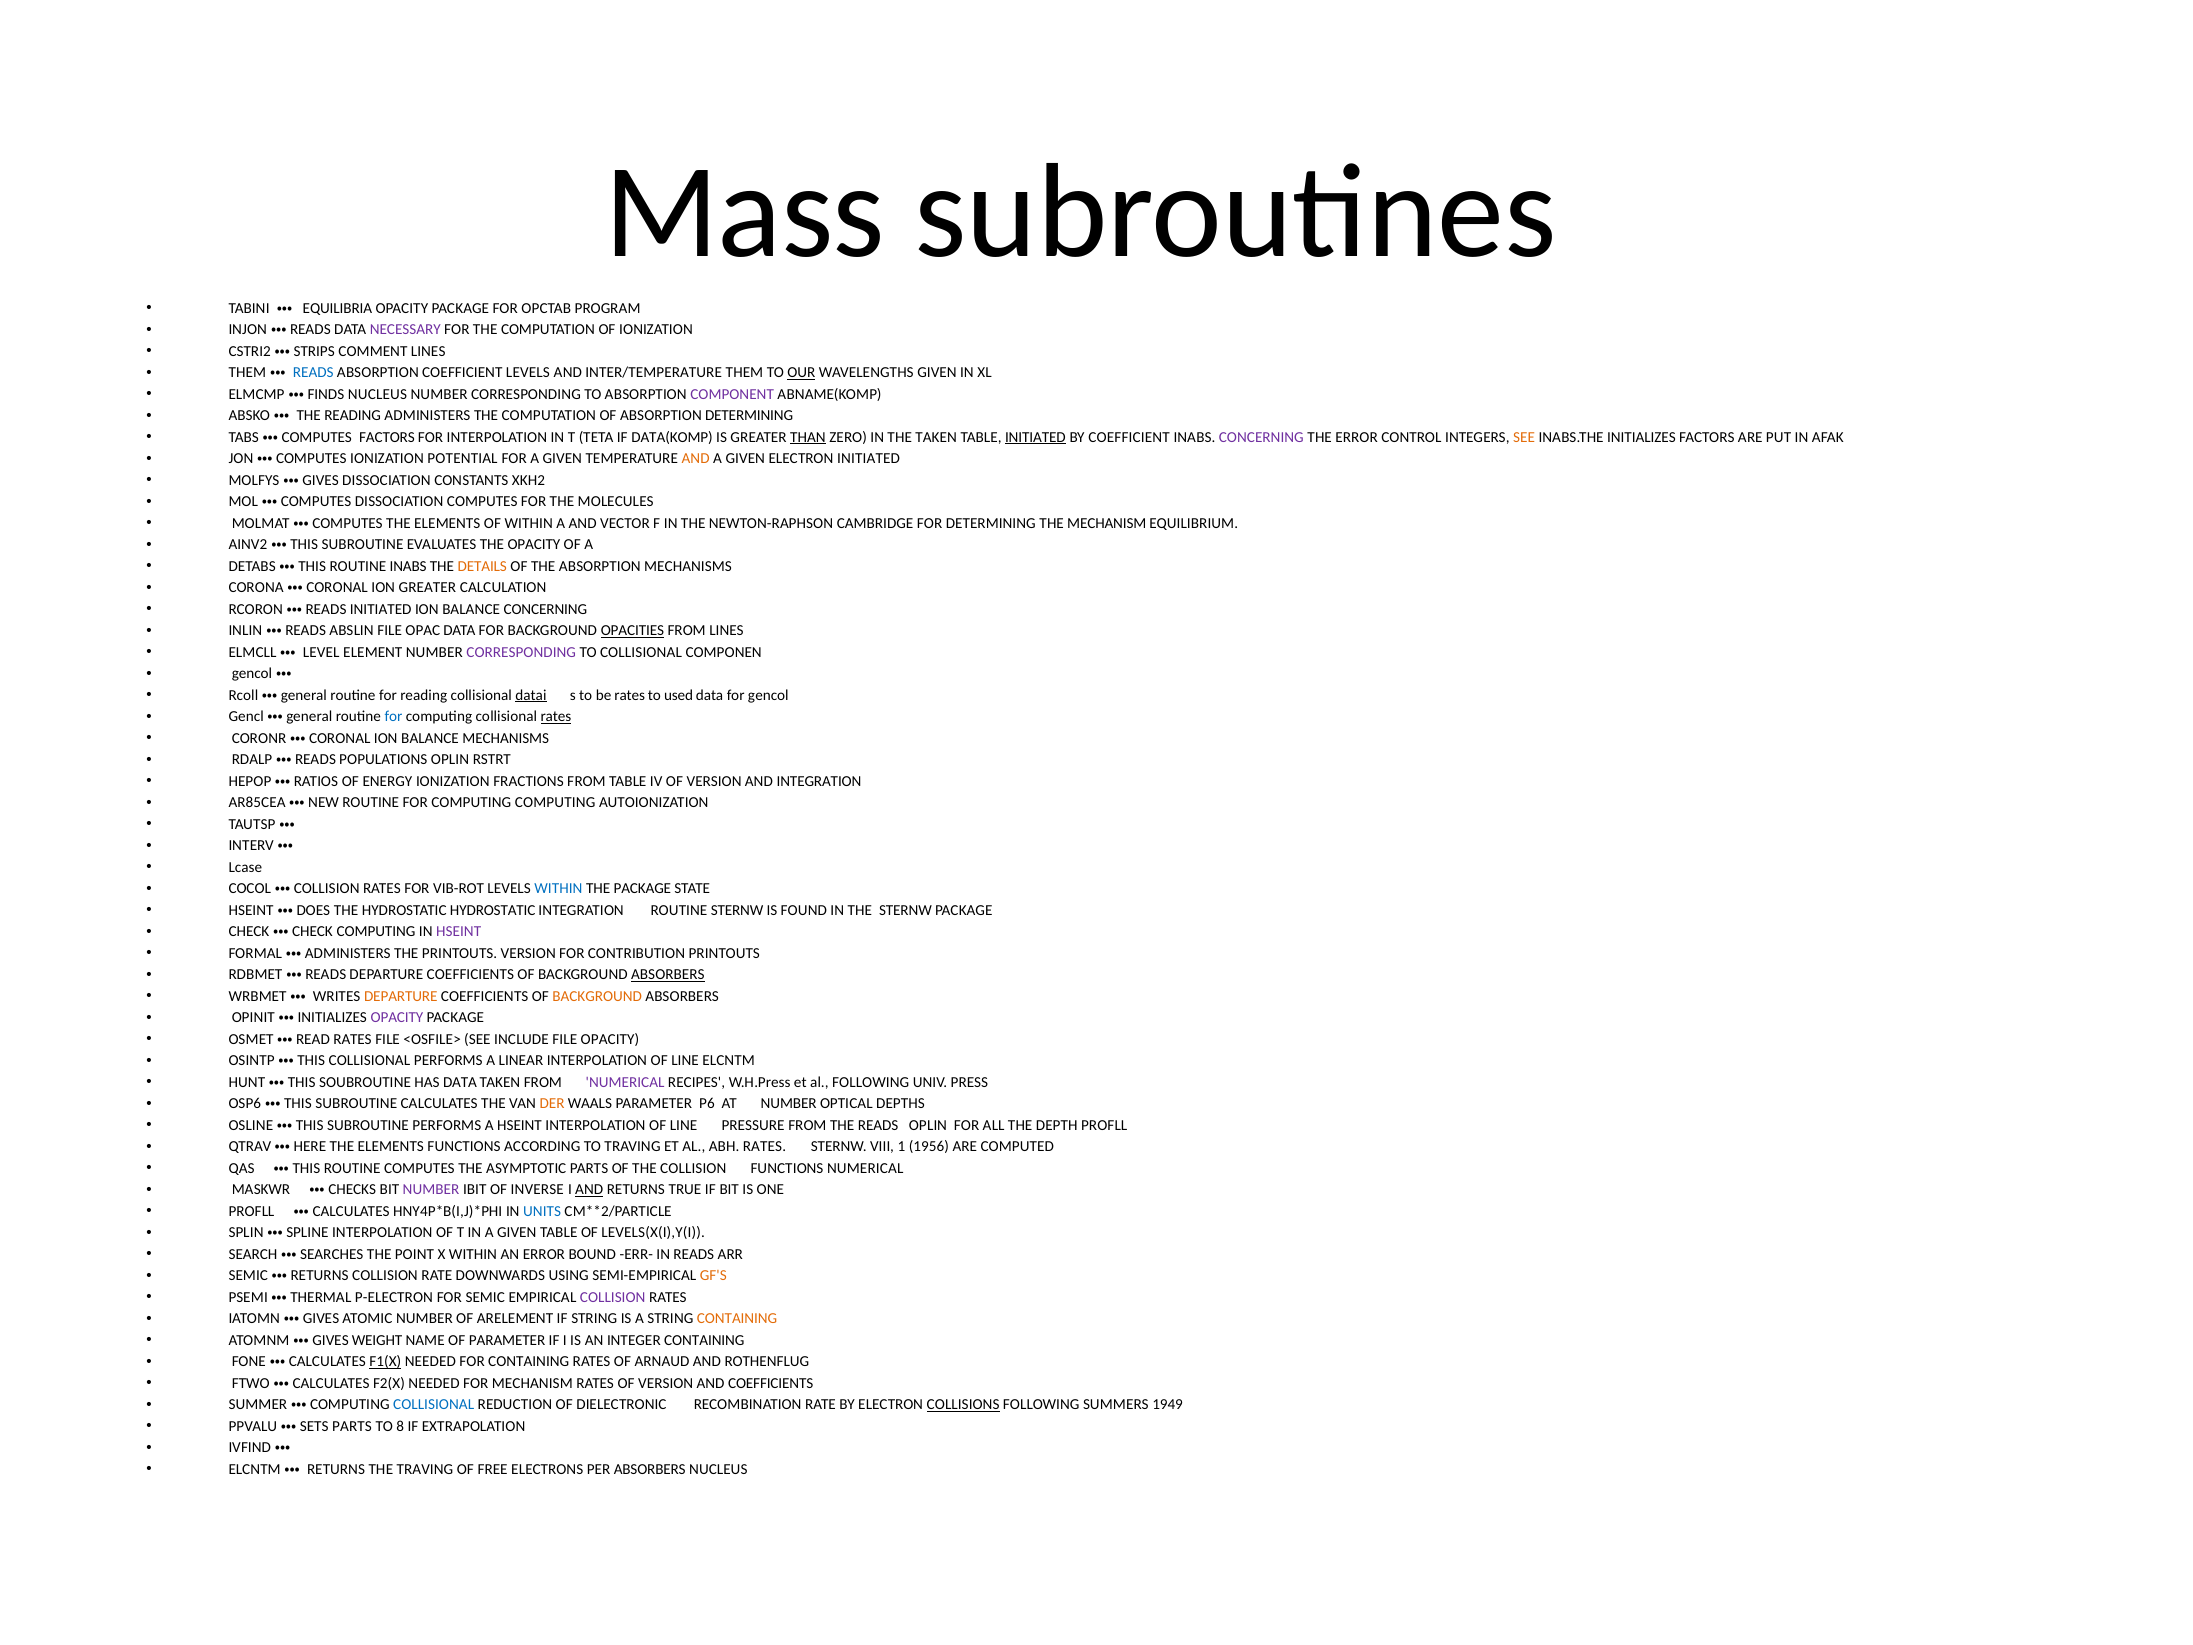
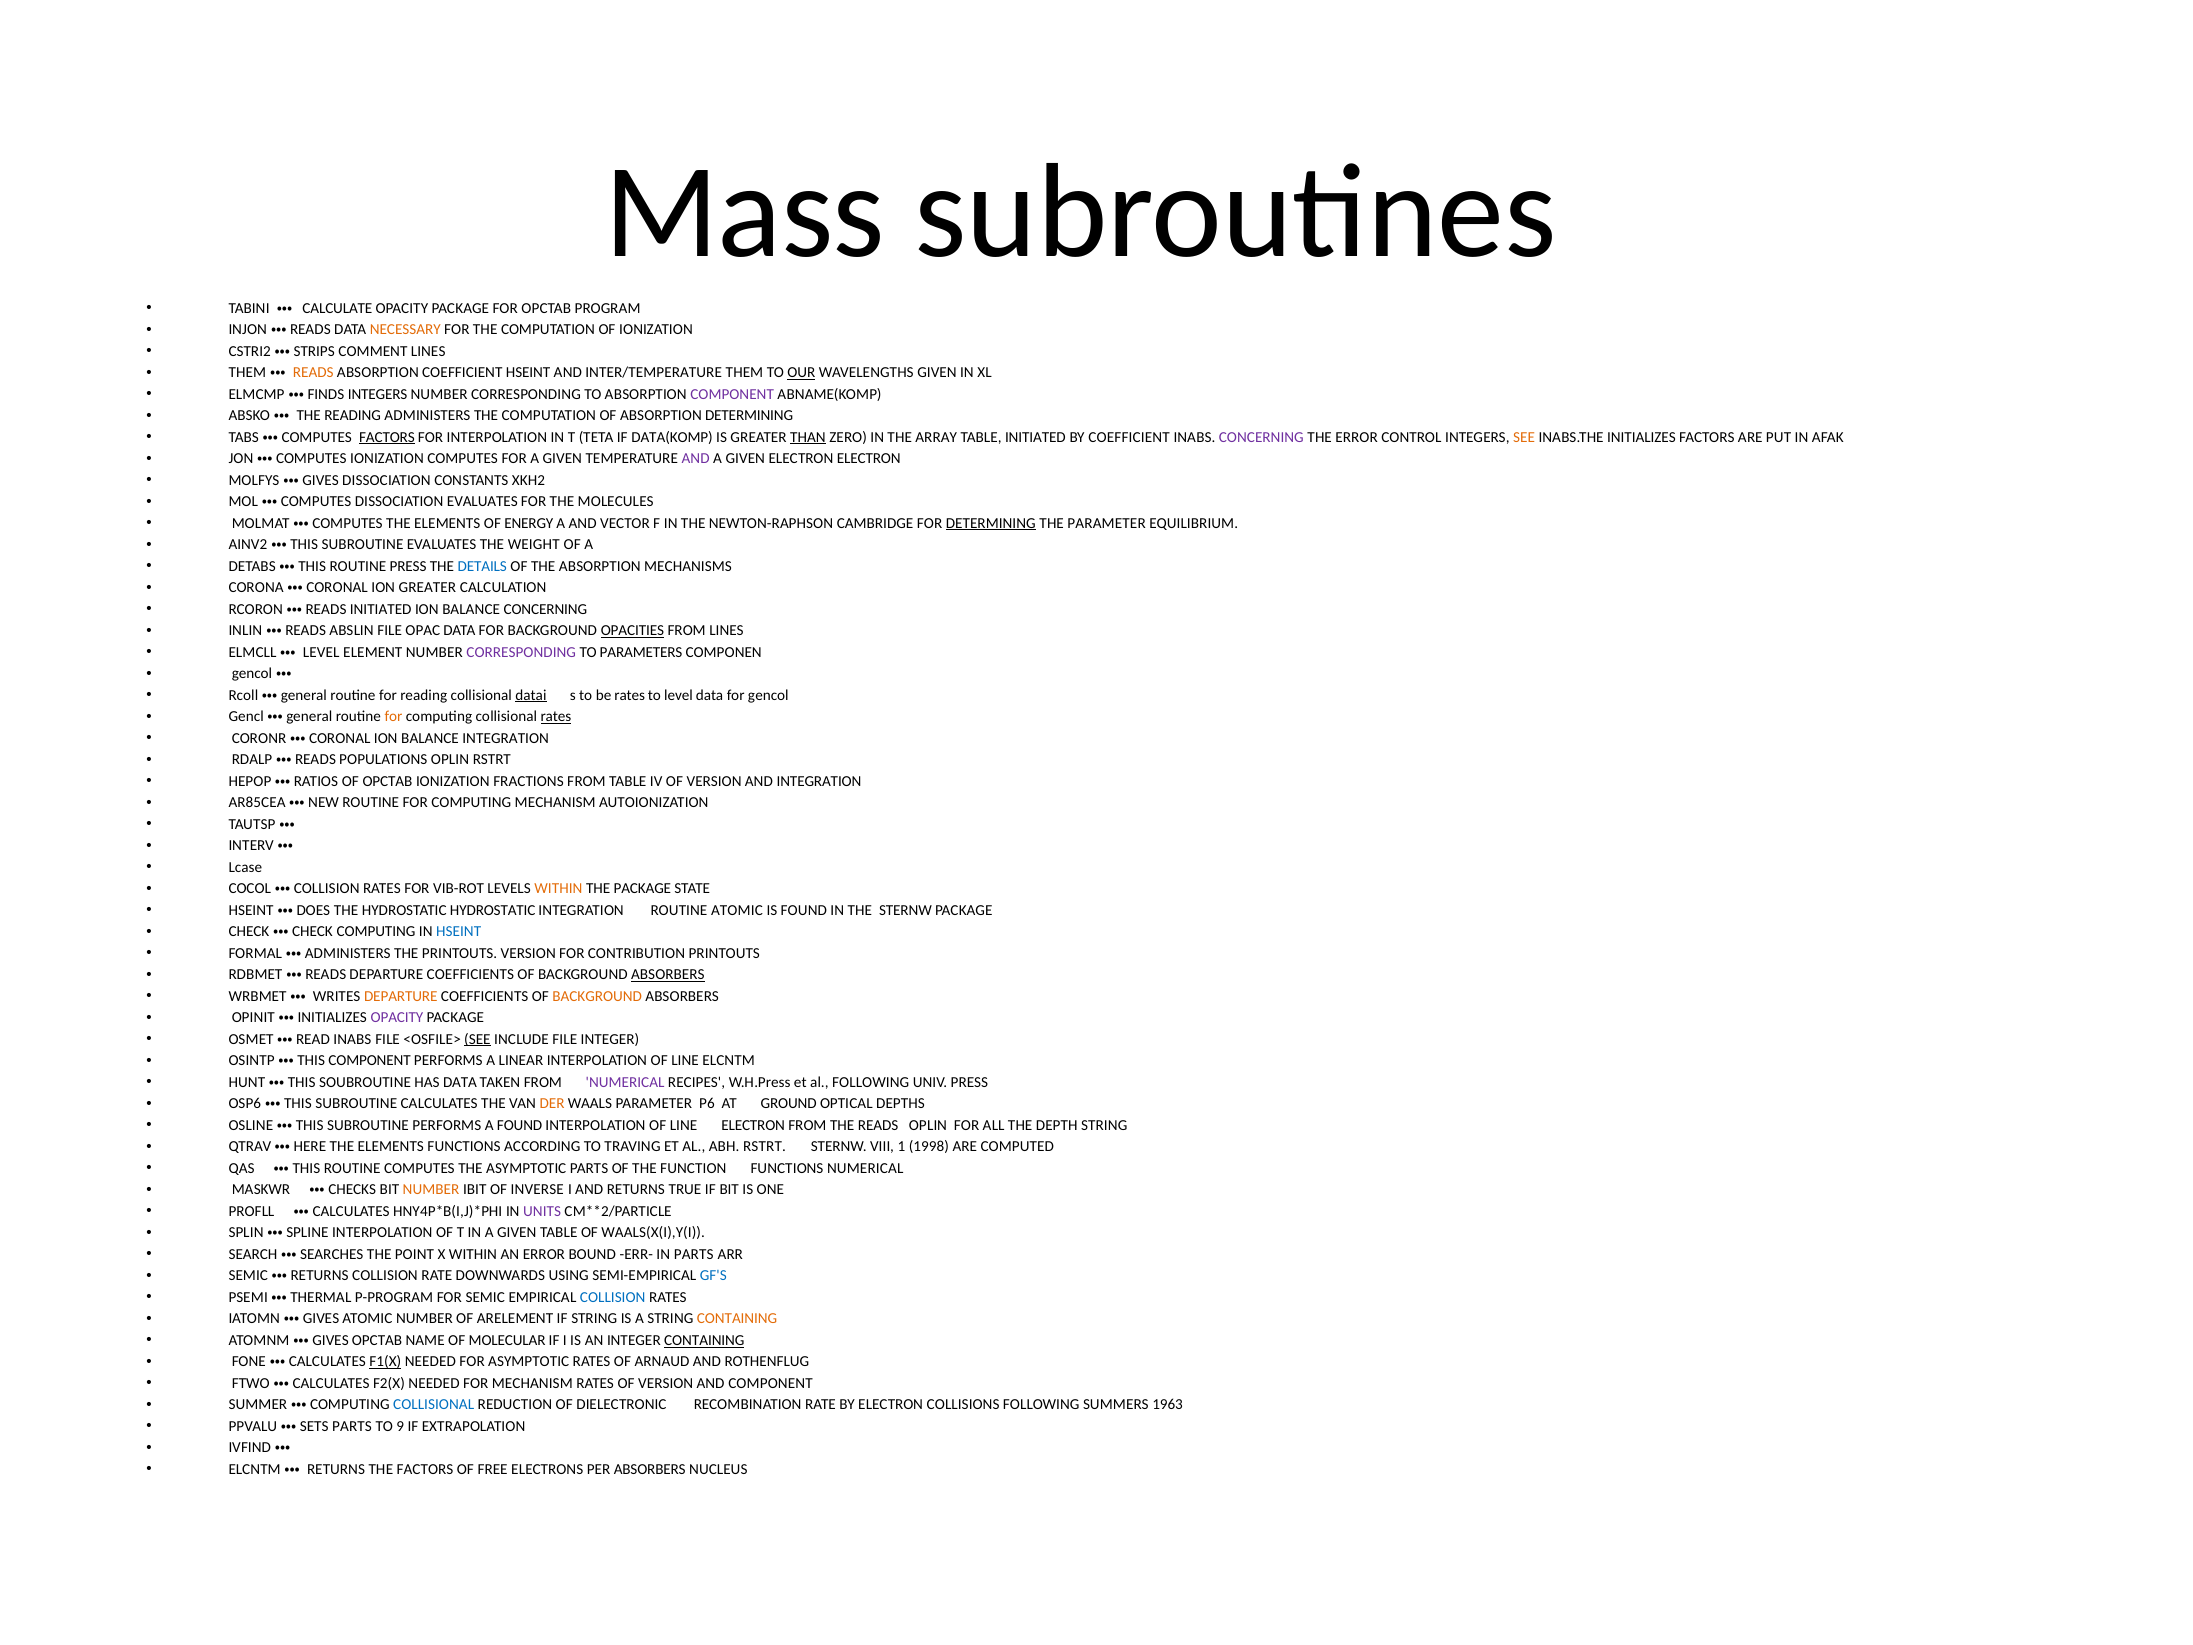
EQUILIBRIA: EQUILIBRIA -> CALCULATE
NECESSARY colour: purple -> orange
READS at (313, 373) colour: blue -> orange
COEFFICIENT LEVELS: LEVELS -> HSEINT
NUCLEUS at (377, 394): NUCLEUS -> INTEGERS
FACTORS at (387, 437) underline: none -> present
THE TAKEN: TAKEN -> ARRAY
INITIATED at (1035, 437) underline: present -> none
IONIZATION POTENTIAL: POTENTIAL -> COMPUTES
AND at (696, 459) colour: orange -> purple
ELECTRON INITIATED: INITIATED -> ELECTRON
DISSOCIATION COMPUTES: COMPUTES -> EVALUATES
OF WITHIN: WITHIN -> ENERGY
DETERMINING at (991, 523) underline: none -> present
THE MECHANISM: MECHANISM -> PARAMETER
THE OPACITY: OPACITY -> WEIGHT
ROUTINE INABS: INABS -> PRESS
DETAILS colour: orange -> blue
TO COLLISIONAL: COLLISIONAL -> PARAMETERS
to used: used -> level
for at (394, 717) colour: blue -> orange
BALANCE MECHANISMS: MECHANISMS -> INTEGRATION
OF ENERGY: ENERGY -> OPCTAB
COMPUTING COMPUTING: COMPUTING -> MECHANISM
WITHIN at (558, 889) colour: blue -> orange
ROUTINE STERNW: STERNW -> ATOMIC
HSEINT at (459, 932) colour: purple -> blue
RATES at (353, 1039): RATES -> INABS
SEE at (477, 1039) underline: none -> present
FILE OPACITY: OPACITY -> INTEGER
COLLISIONAL at (369, 1061): COLLISIONAL -> COMPONENT
AT NUMBER: NUMBER -> GROUND
A HSEINT: HSEINT -> FOUND
LINE PRESSURE: PRESSURE -> ELECTRON
DEPTH PROFLL: PROFLL -> STRING
ABH RATES: RATES -> RSTRT
1956: 1956 -> 1998
THE COLLISION: COLLISION -> FUNCTION
NUMBER at (431, 1190) colour: purple -> orange
AND at (589, 1190) underline: present -> none
UNITS colour: blue -> purple
LEVELS(X(I),Y(I: LEVELS(X(I),Y(I -> WAALS(X(I),Y(I
IN READS: READS -> PARTS
GF'S colour: orange -> blue
P-ELECTRON: P-ELECTRON -> P-PROGRAM
COLLISION at (613, 1297) colour: purple -> blue
WEIGHT at (377, 1340): WEIGHT -> OPCTAB
OF PARAMETER: PARAMETER -> MOLECULAR
CONTAINING at (704, 1340) underline: none -> present
FOR CONTAINING: CONTAINING -> ASYMPTOTIC
AND COEFFICIENTS: COEFFICIENTS -> COMPONENT
COLLISIONS underline: present -> none
1949: 1949 -> 1963
8: 8 -> 9
THE TRAVING: TRAVING -> FACTORS
